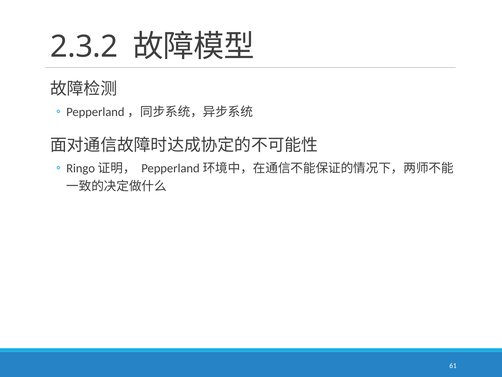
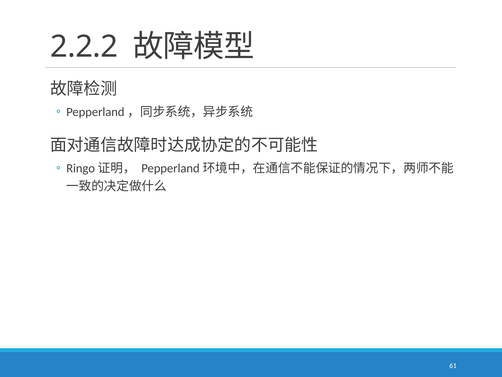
2.3.2: 2.3.2 -> 2.2.2
